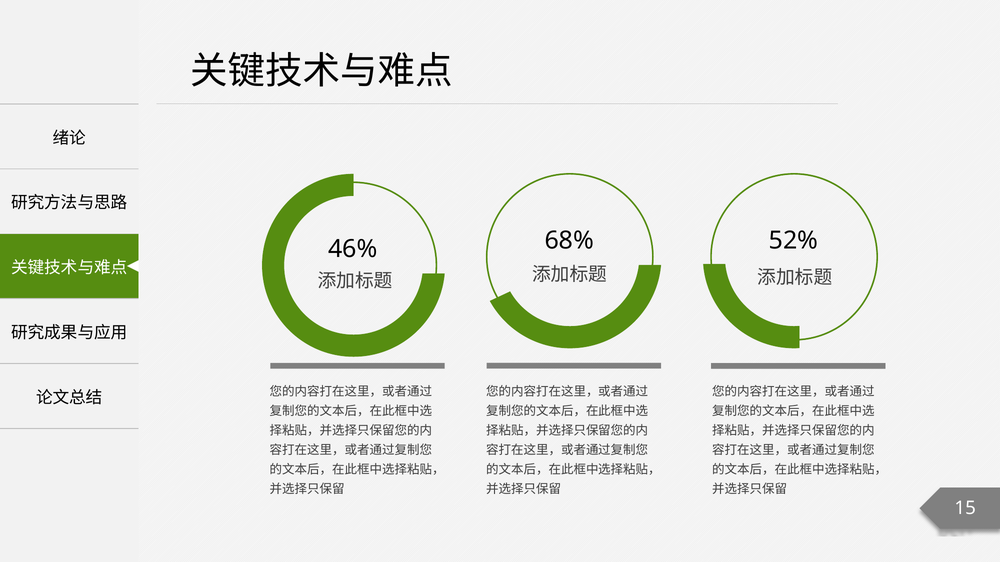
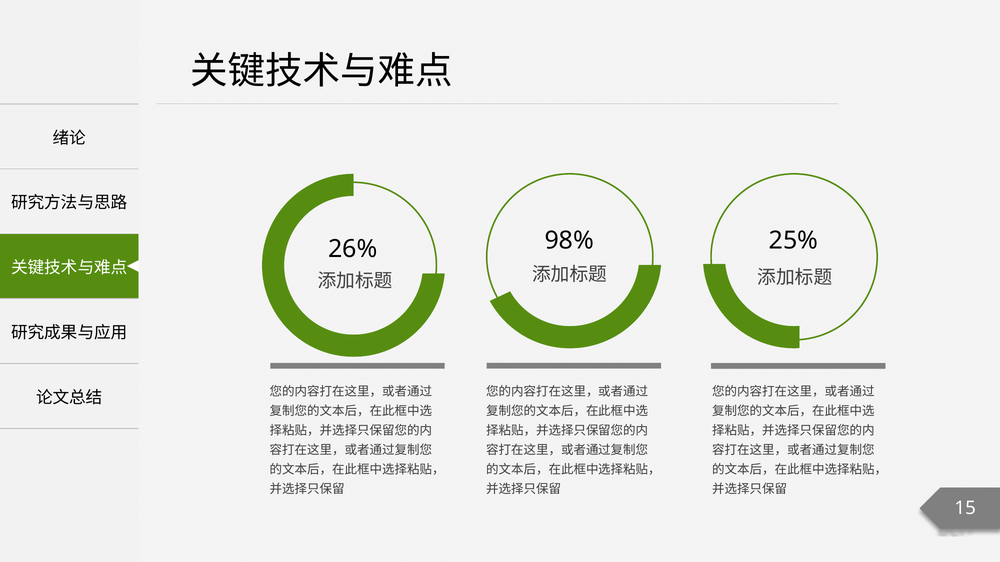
68%: 68% -> 98%
52%: 52% -> 25%
46%: 46% -> 26%
